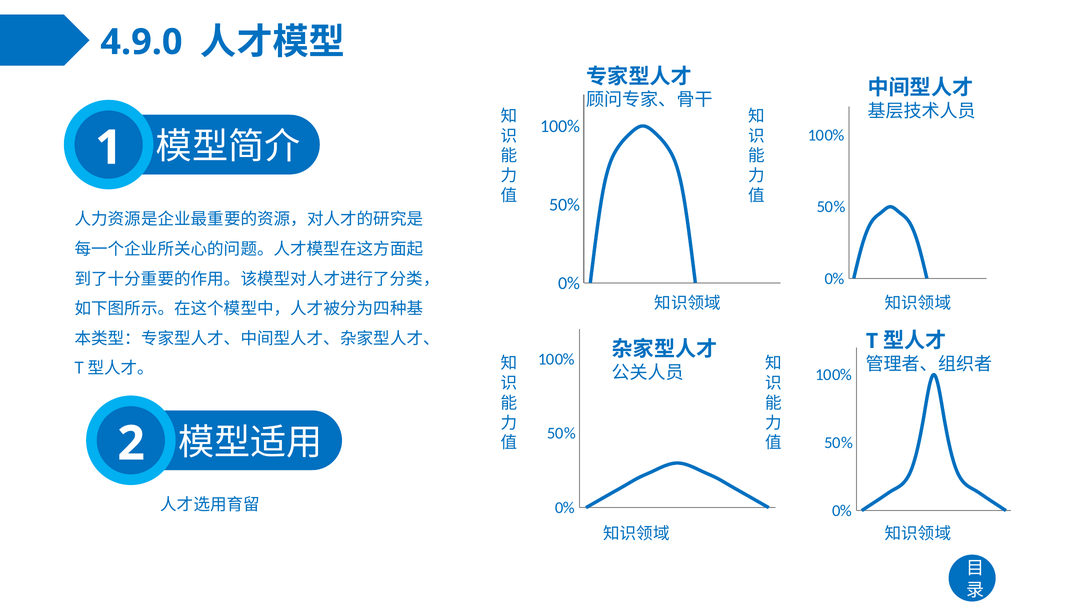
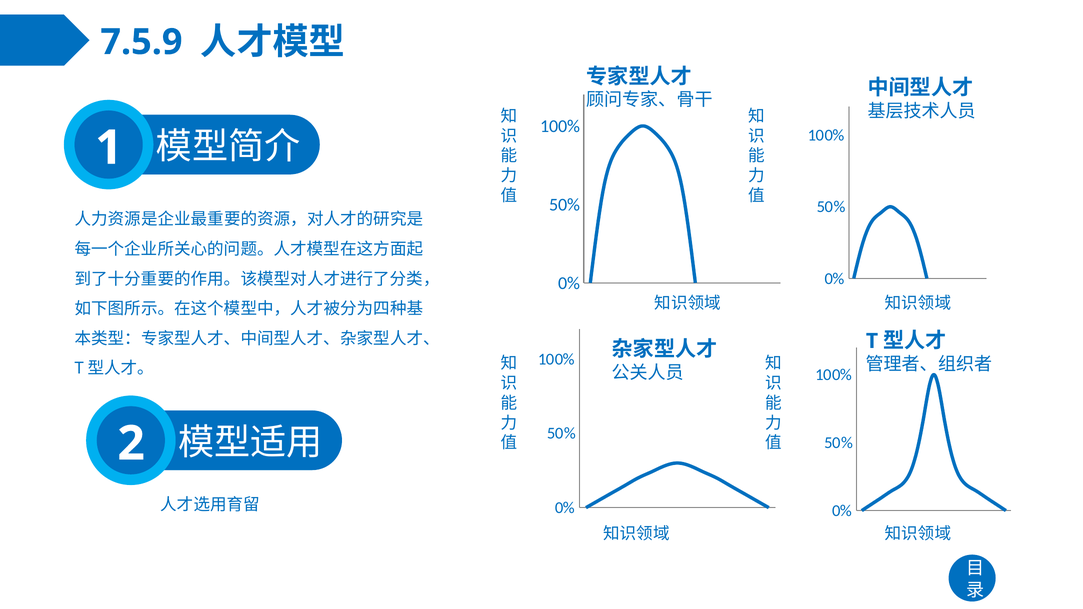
4.9.0: 4.9.0 -> 7.5.9
